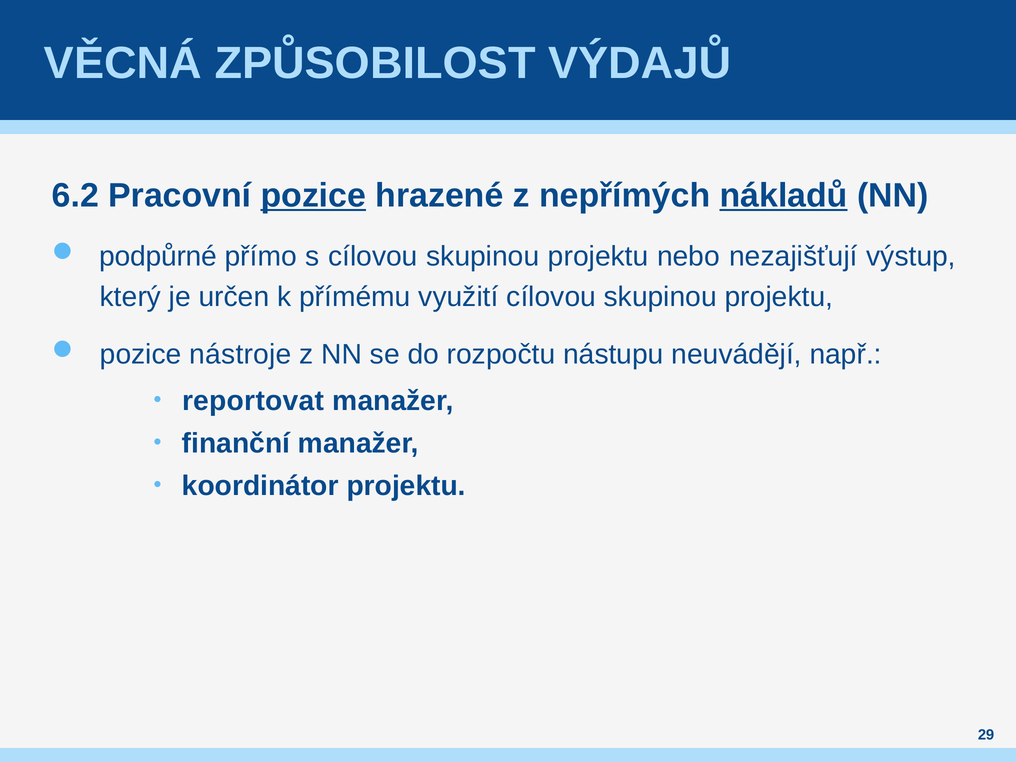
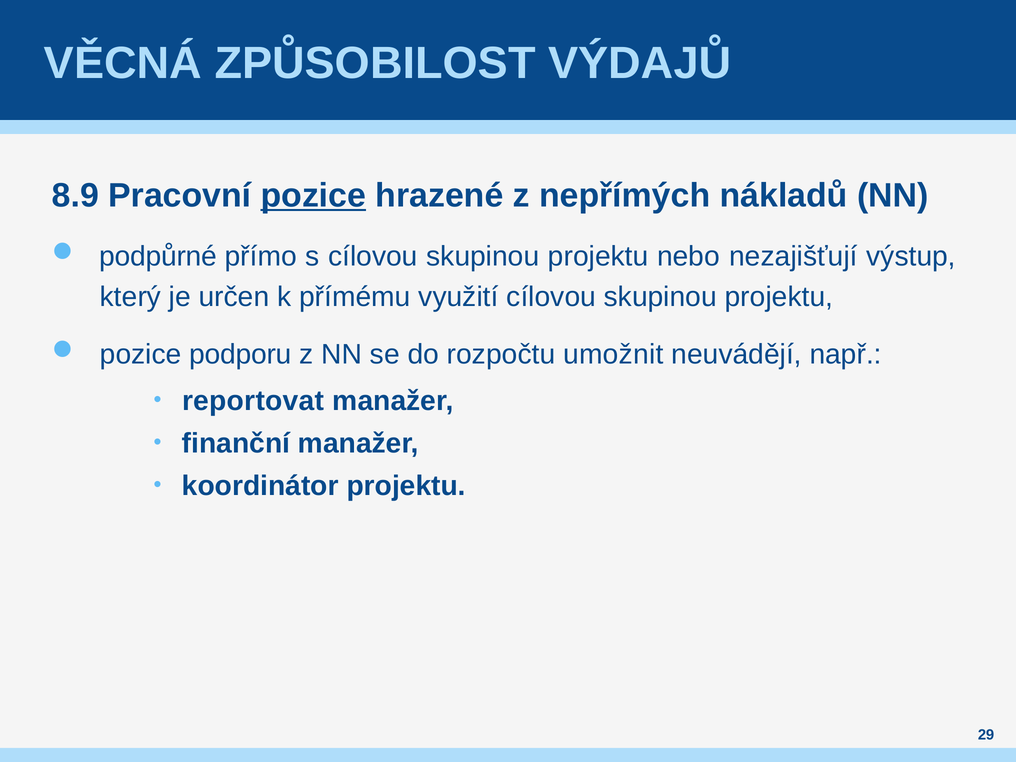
6.2: 6.2 -> 8.9
nákladů underline: present -> none
nástroje: nástroje -> podporu
nástupu: nástupu -> umožnit
